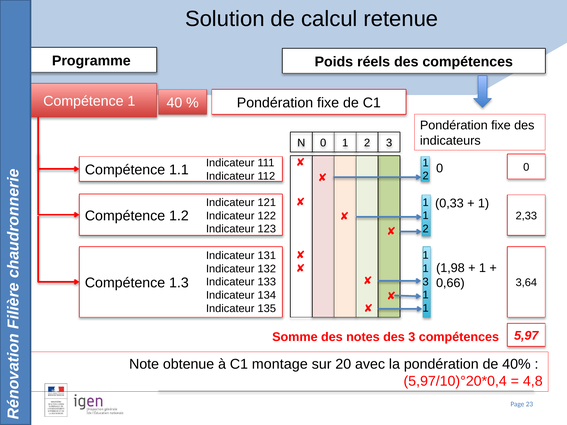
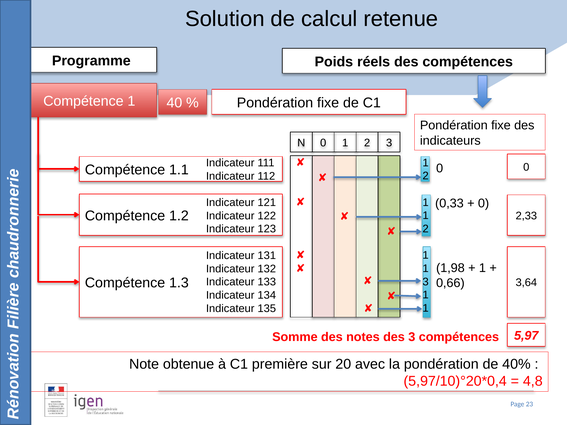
1 at (484, 203): 1 -> 0
montage: montage -> première
